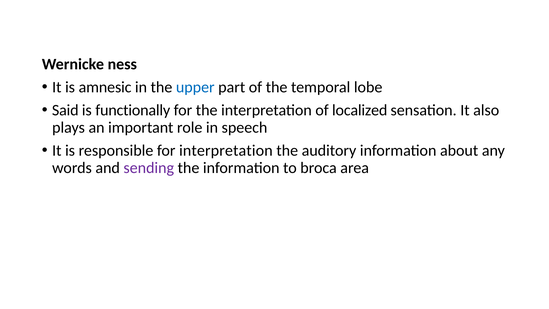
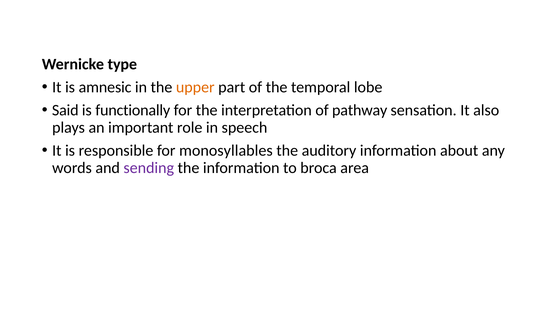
ness: ness -> type
upper colour: blue -> orange
localized: localized -> pathway
for interpretation: interpretation -> monosyllables
